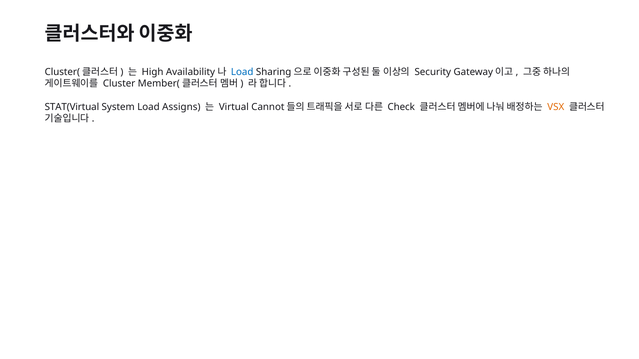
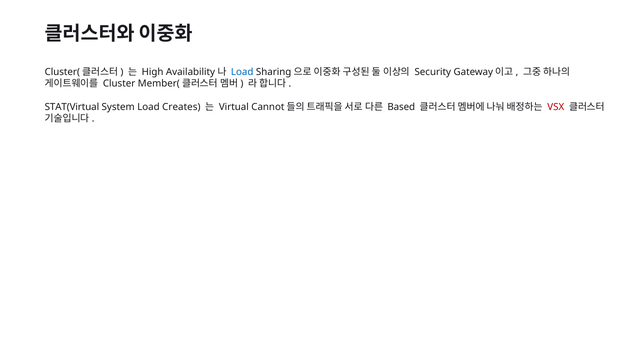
Assigns: Assigns -> Creates
Check: Check -> Based
VSX colour: orange -> red
